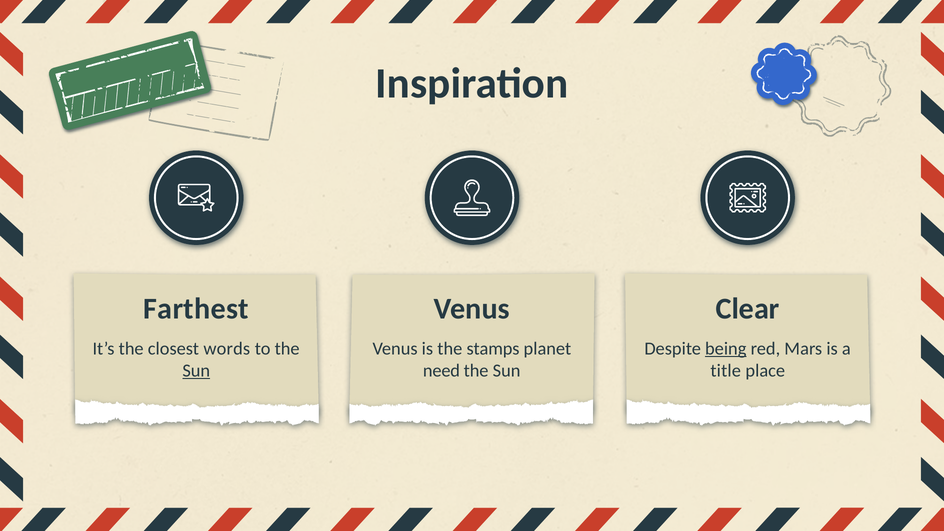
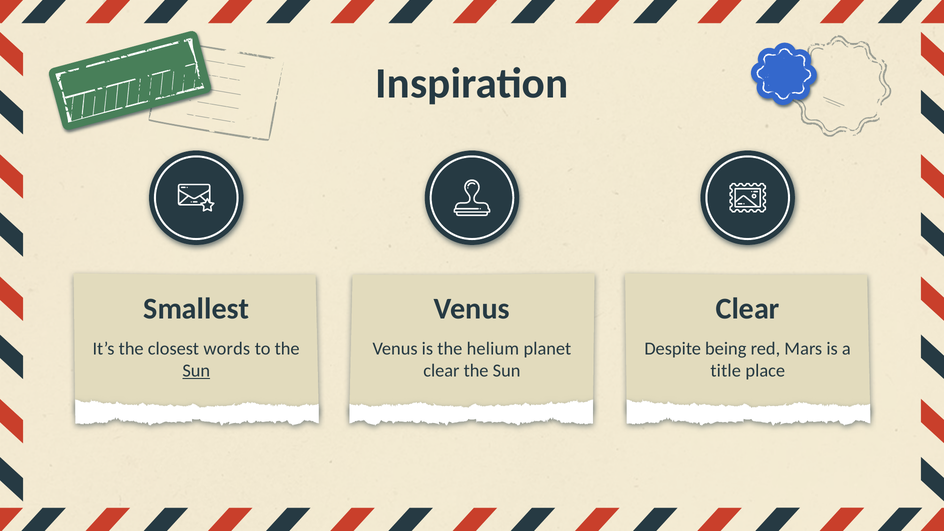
Farthest: Farthest -> Smallest
stamps: stamps -> helium
being underline: present -> none
need at (441, 371): need -> clear
